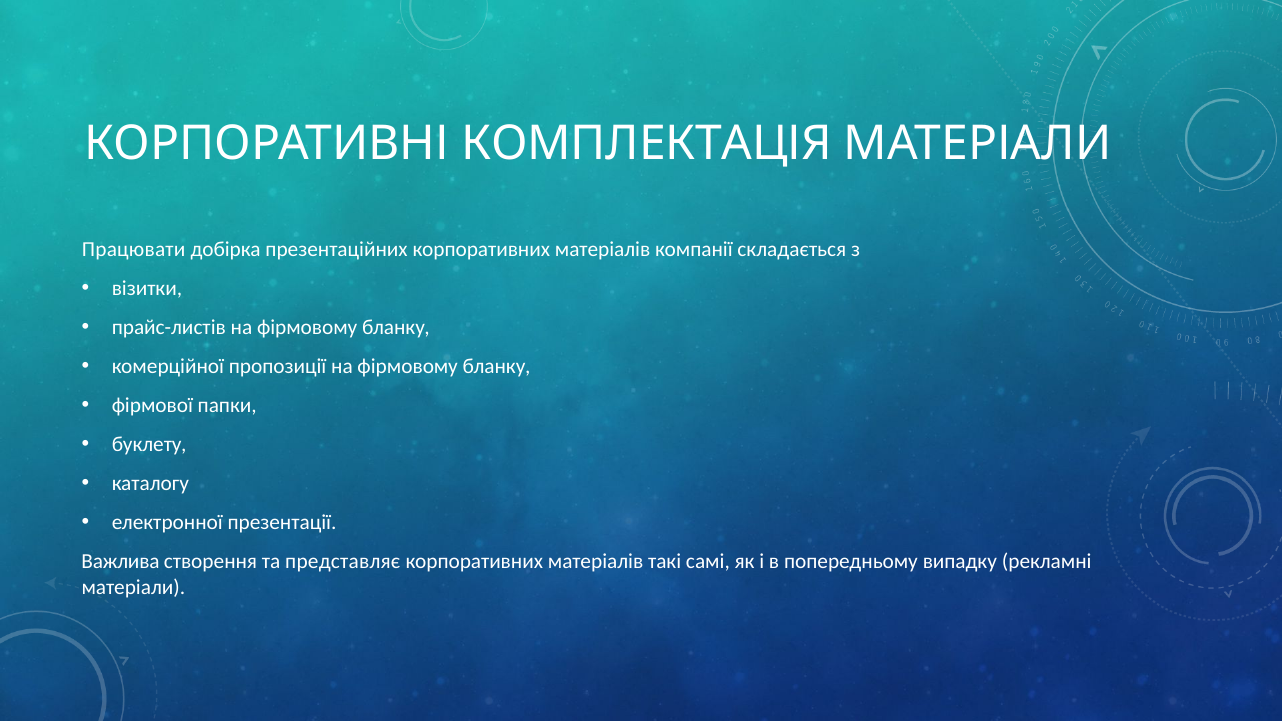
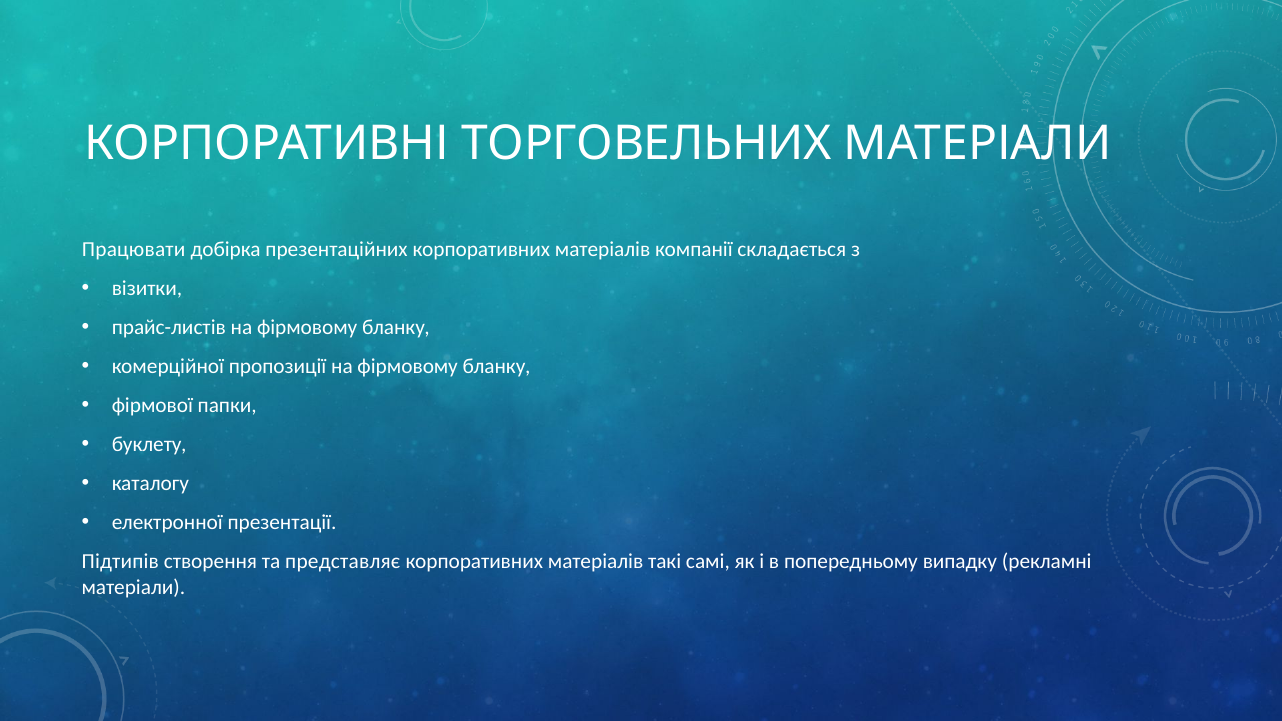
КОМПЛЕКТАЦІЯ: КОМПЛЕКТАЦІЯ -> ТОРГОВЕЛЬНИХ
Важлива: Важлива -> Підтипів
